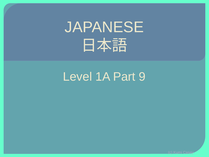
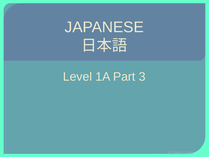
9: 9 -> 3
